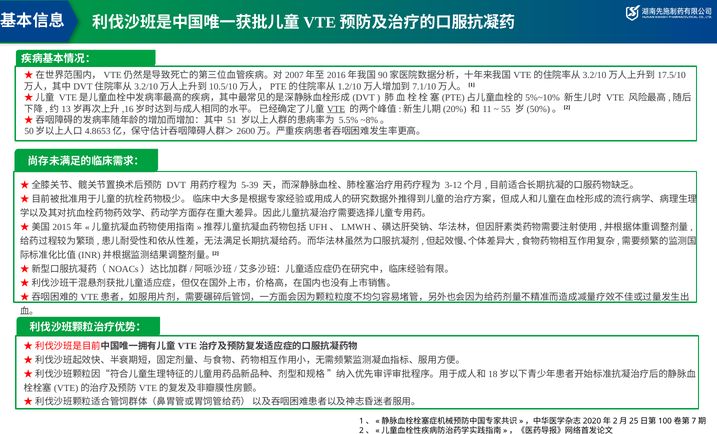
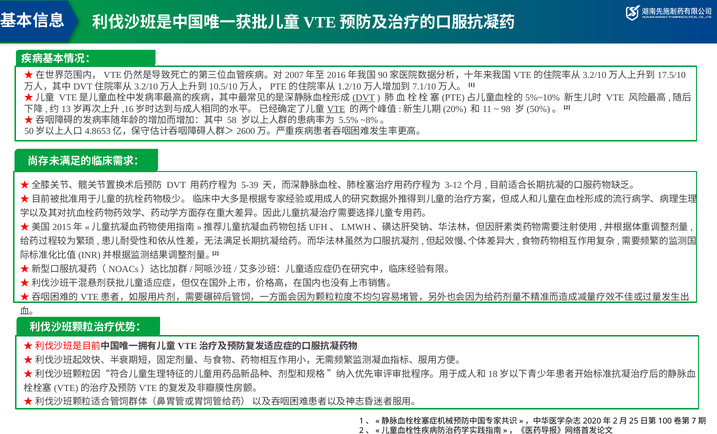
DVT at (364, 98) underline: none -> present
55: 55 -> 98
51: 51 -> 58
